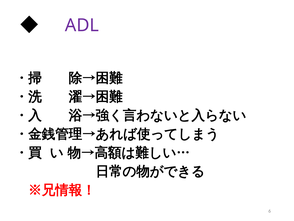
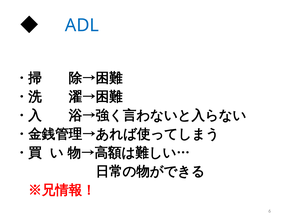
ADL colour: purple -> blue
